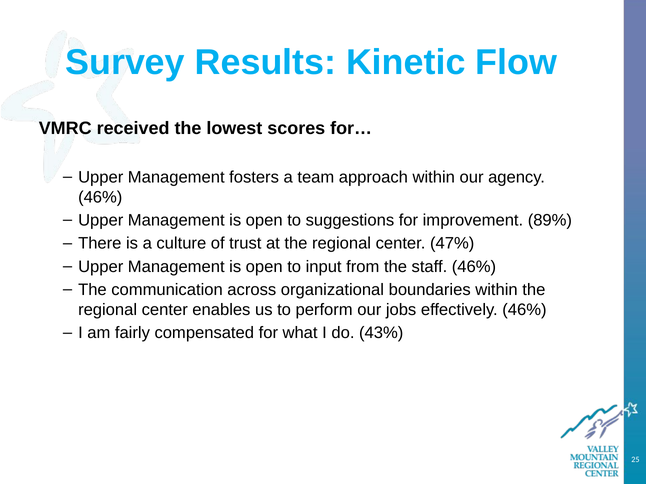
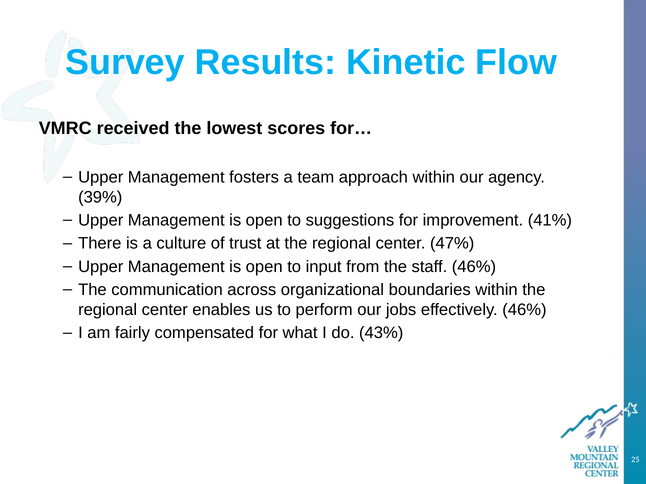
46% at (100, 197): 46% -> 39%
89%: 89% -> 41%
